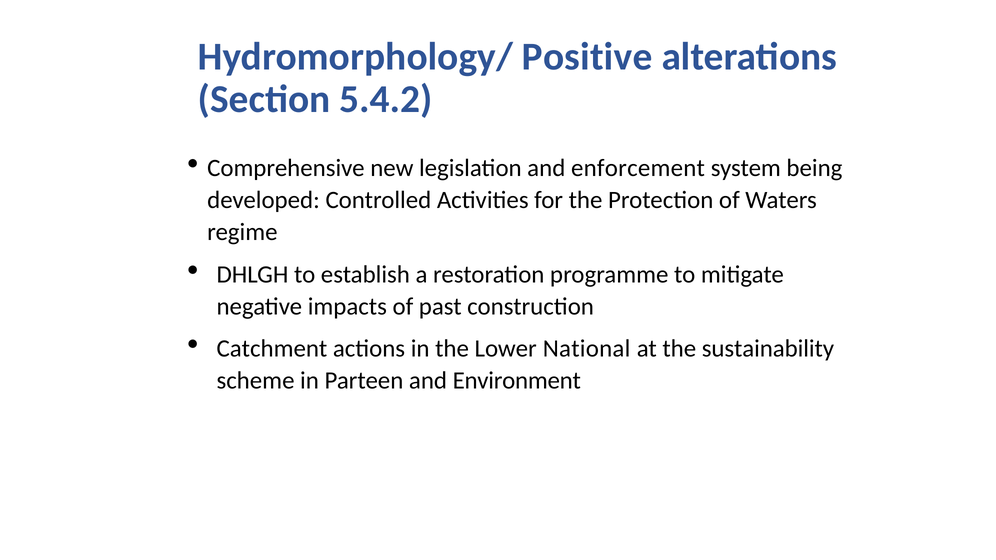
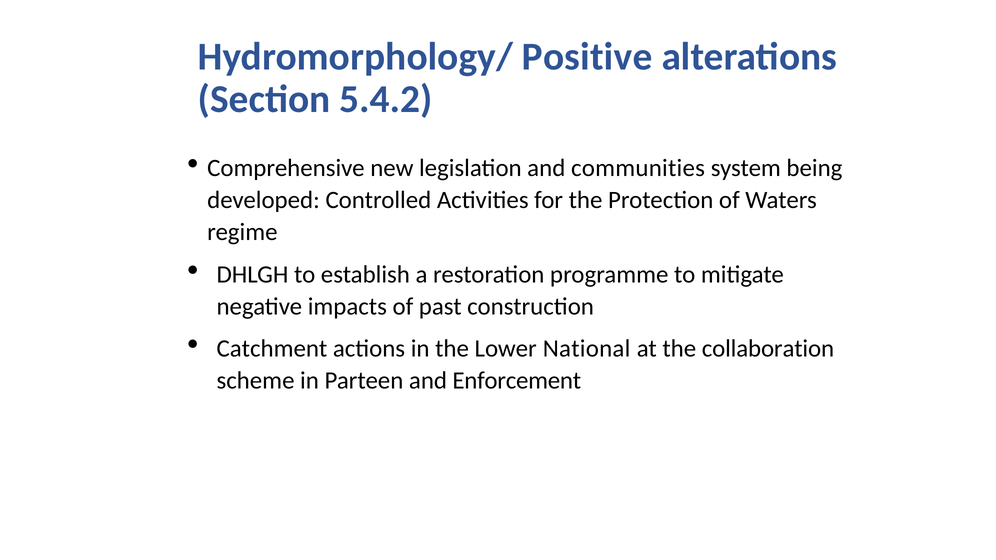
enforcement: enforcement -> communities
sustainability: sustainability -> collaboration
Environment: Environment -> Enforcement
